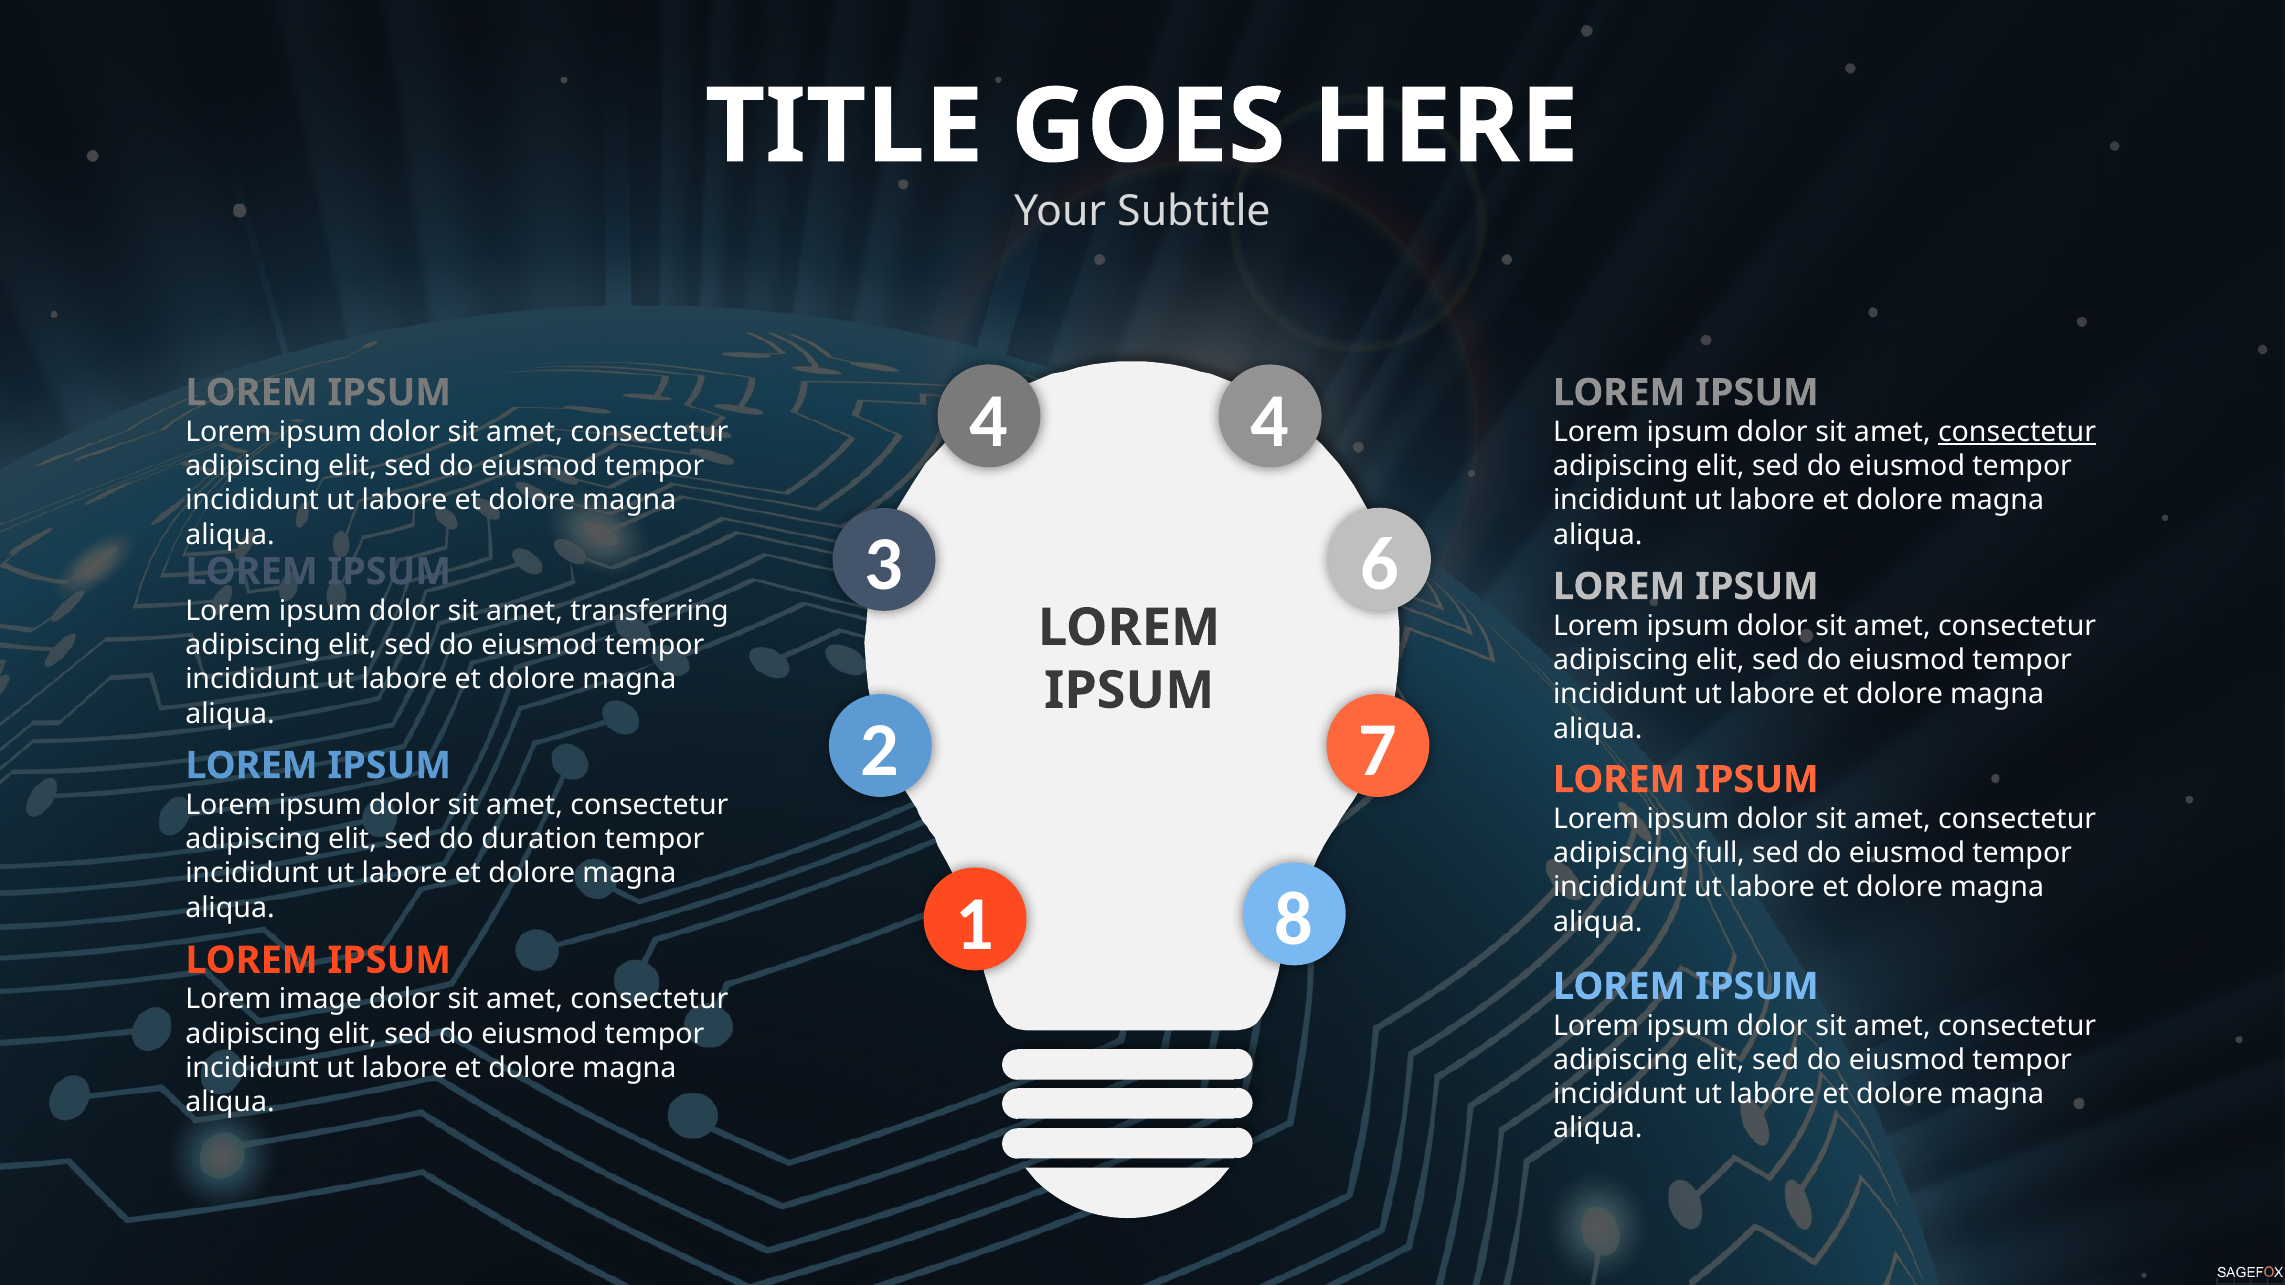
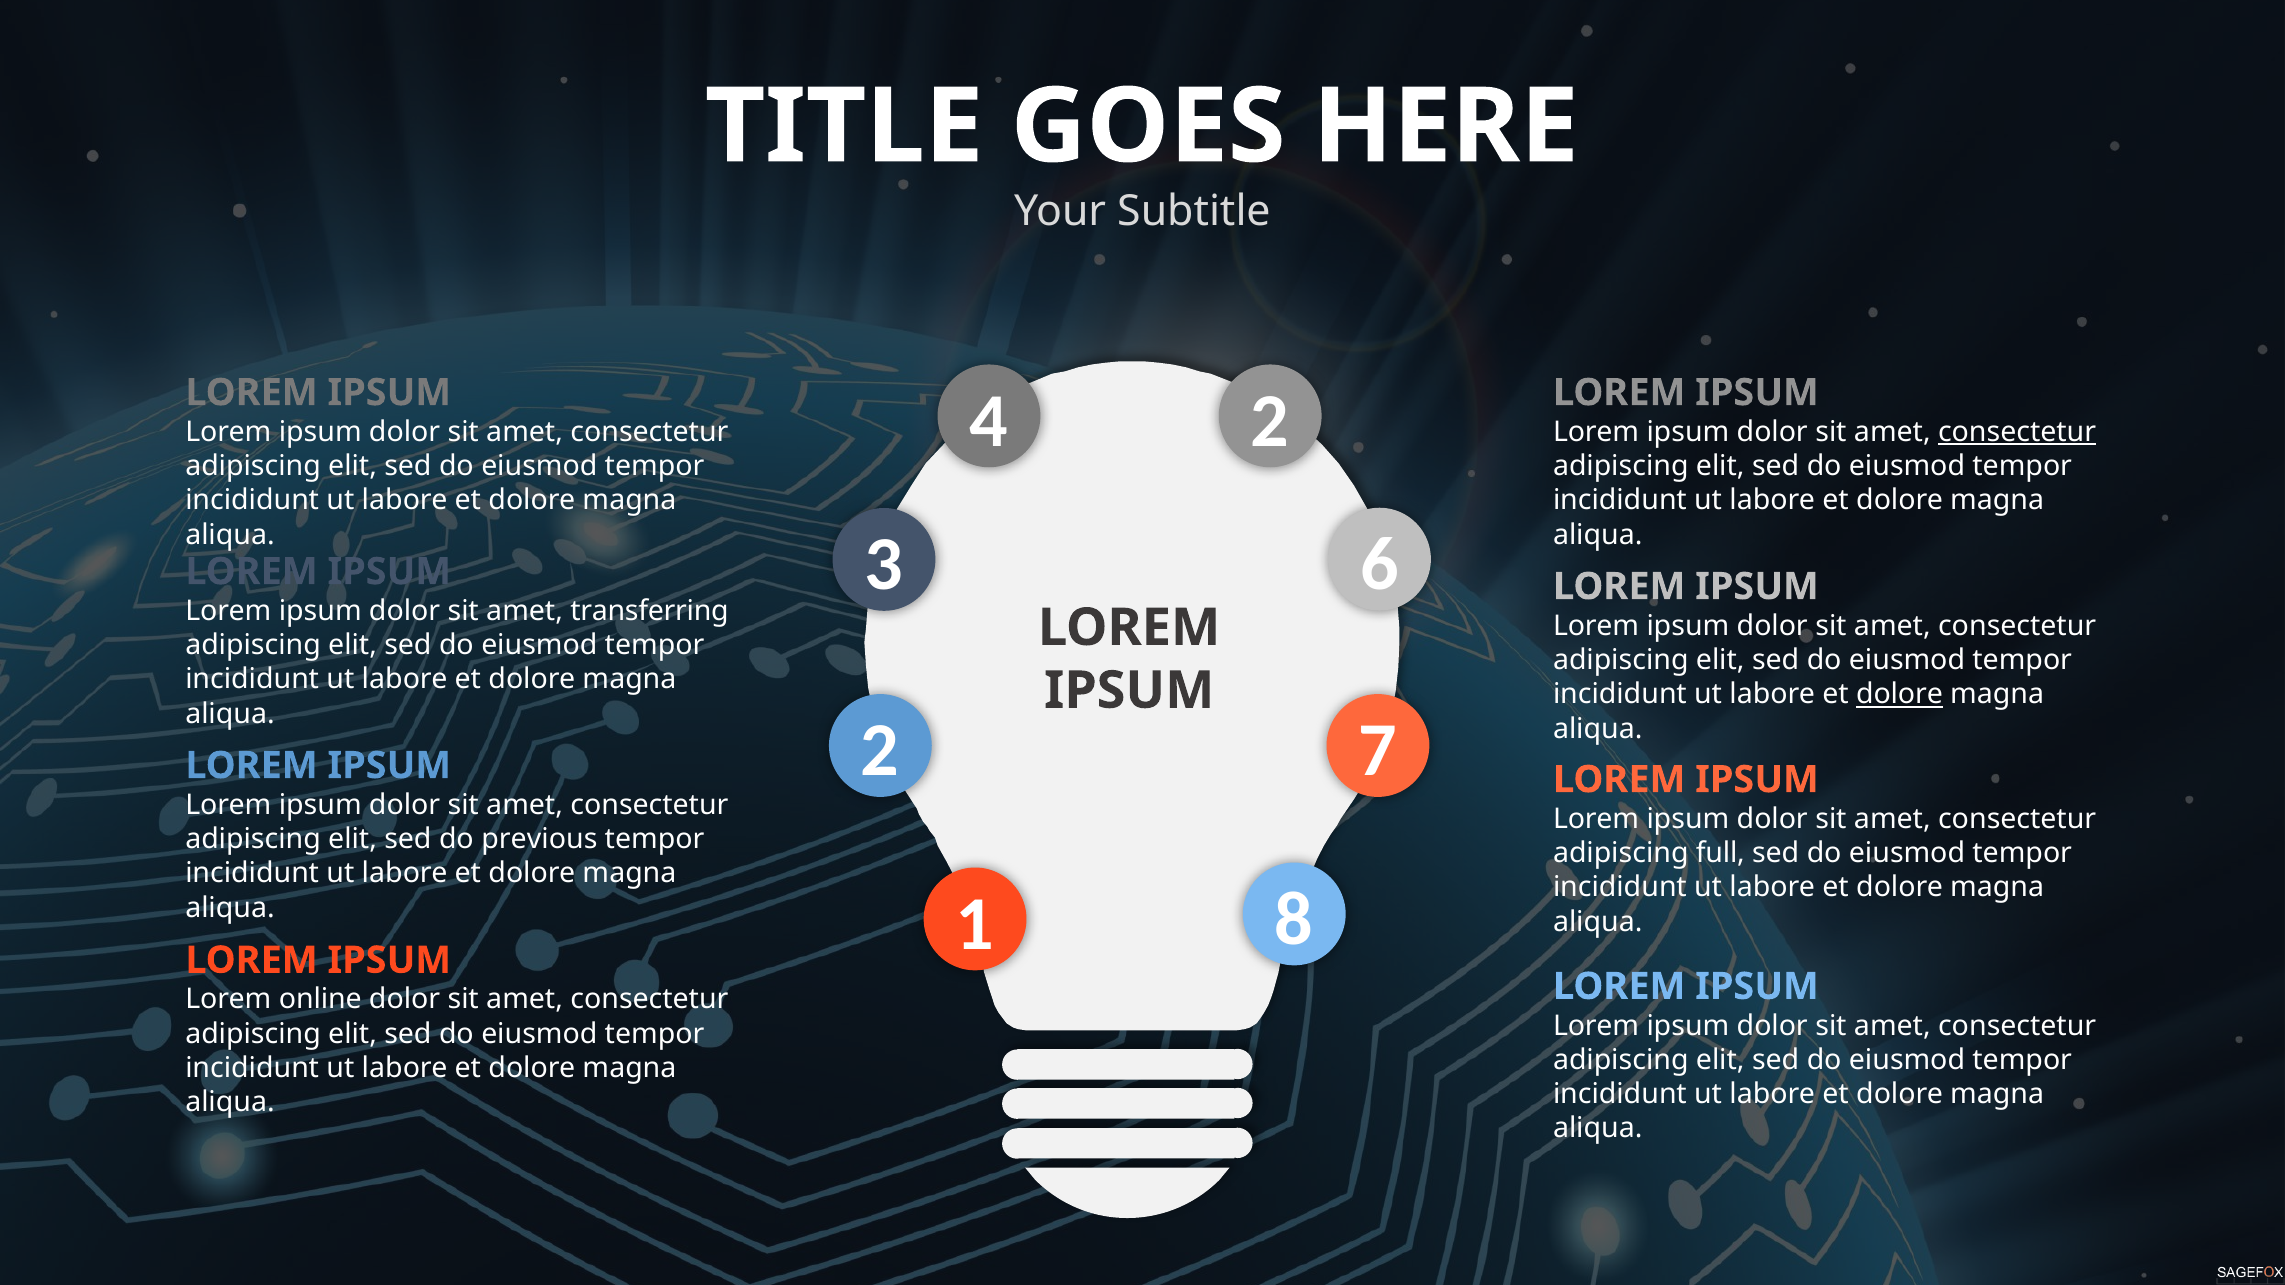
4 4: 4 -> 2
dolore at (1900, 695) underline: none -> present
duration: duration -> previous
image: image -> online
